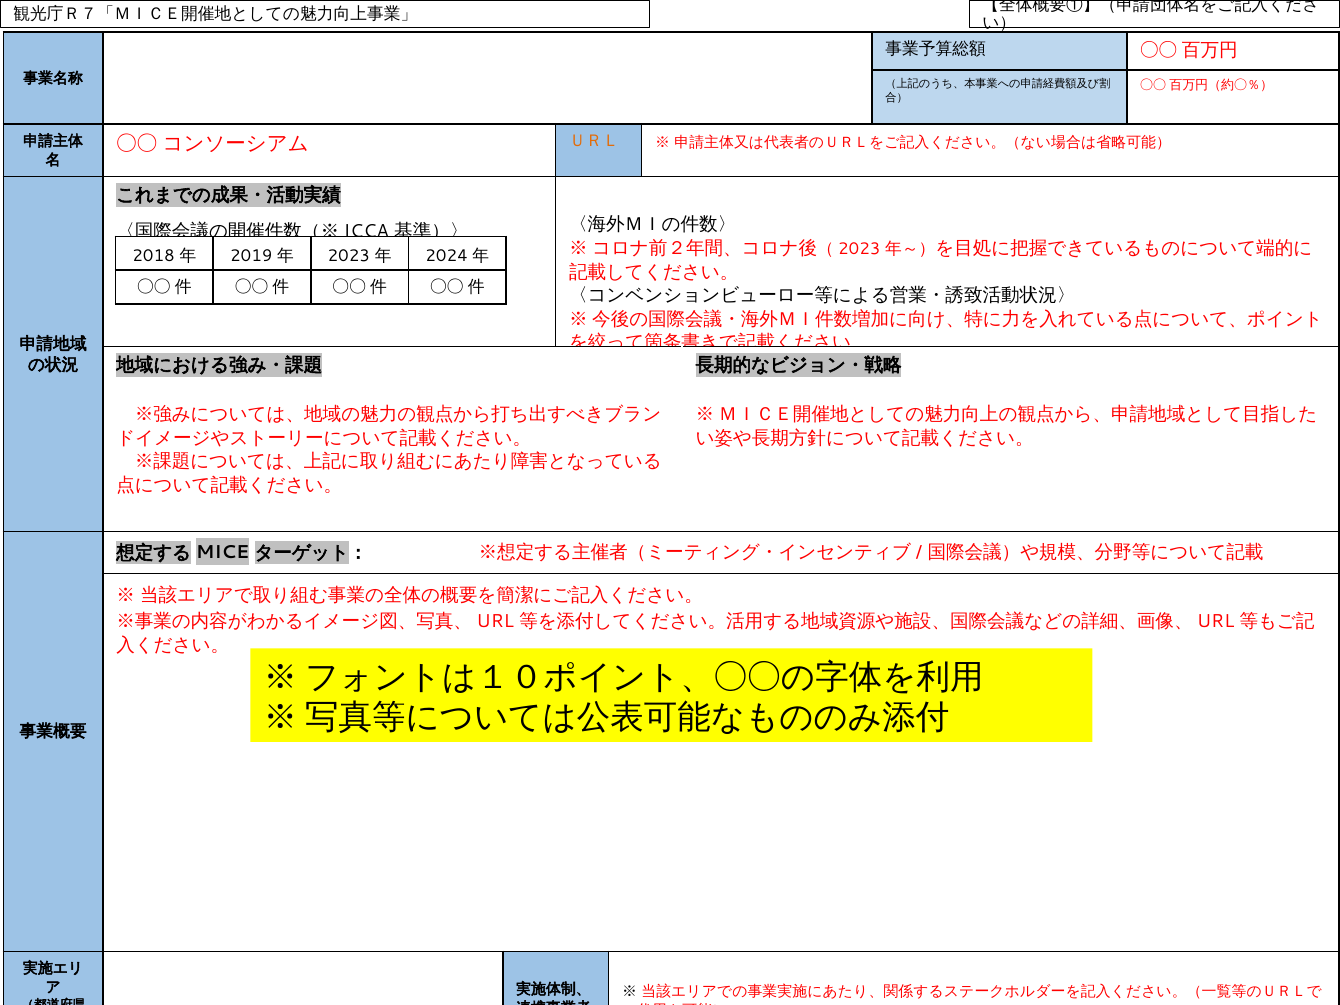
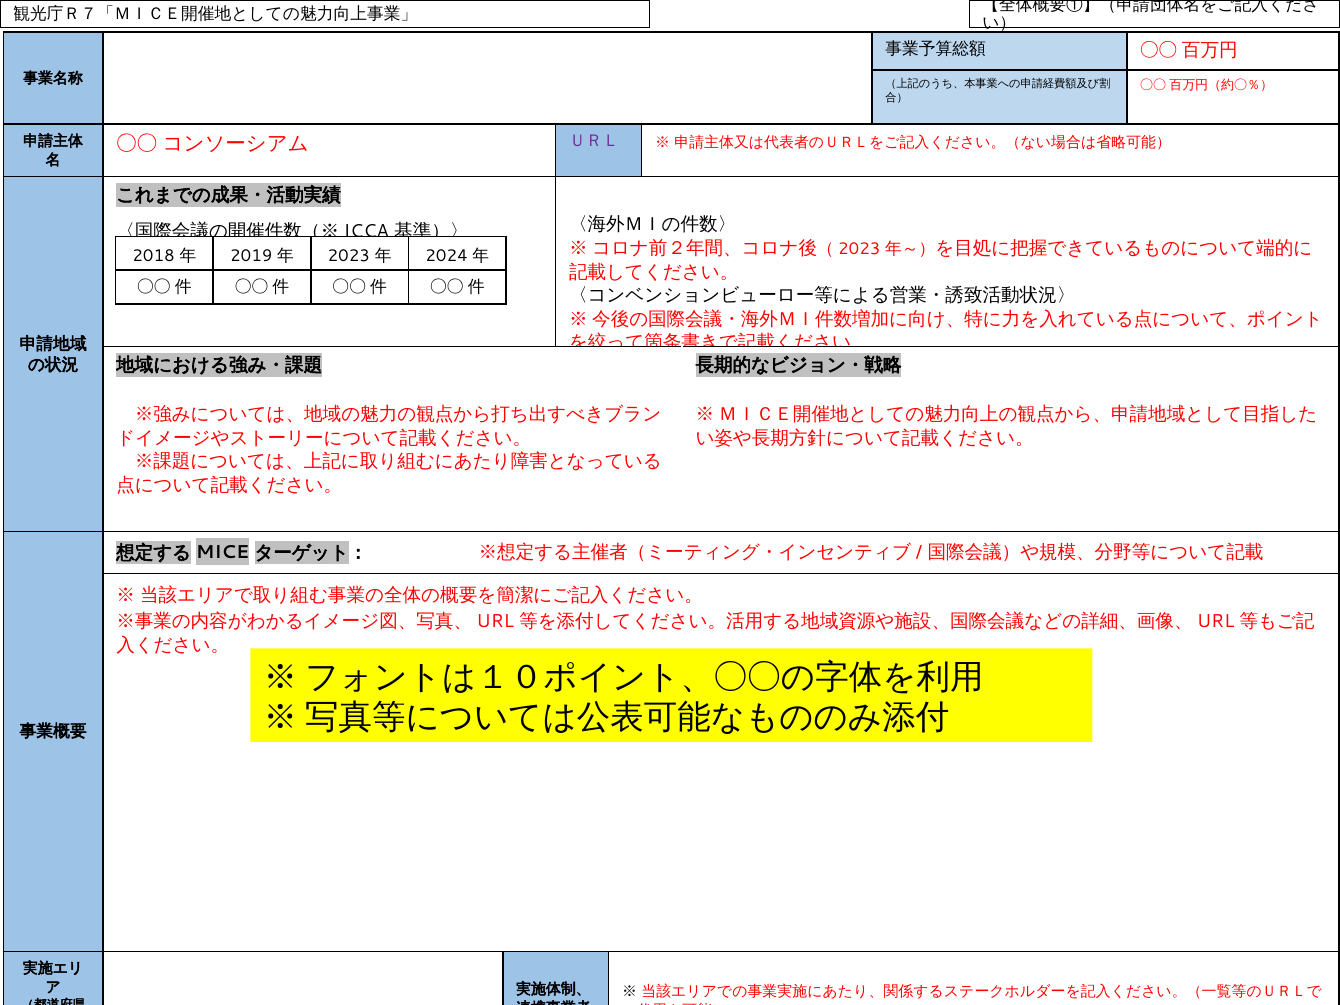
ＵＲＬ colour: orange -> purple
